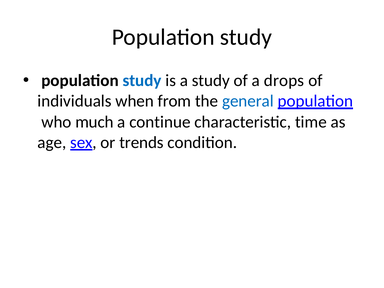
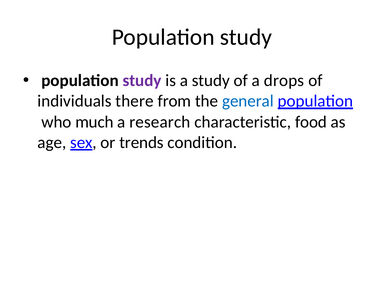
study at (142, 81) colour: blue -> purple
when: when -> there
continue: continue -> research
time: time -> food
